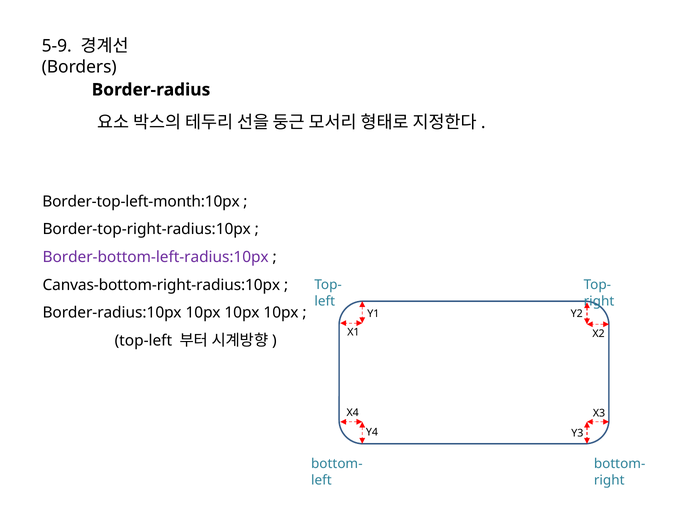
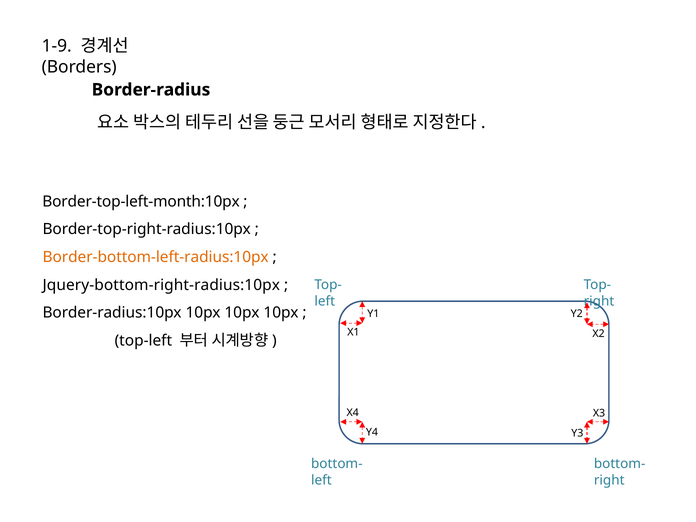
5-9: 5-9 -> 1-9
Border-bottom-left-radius:10px colour: purple -> orange
Canvas-bottom-right-radius:10px: Canvas-bottom-right-radius:10px -> Jquery-bottom-right-radius:10px
